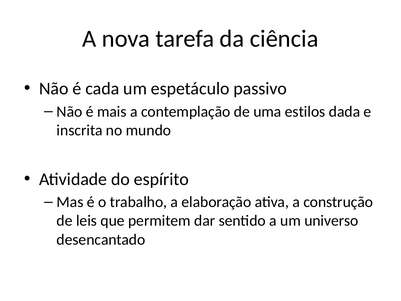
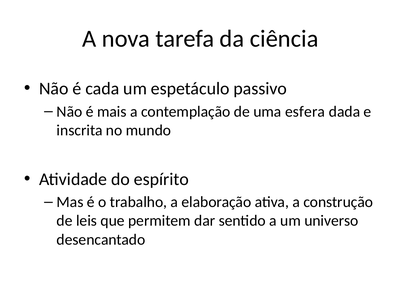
estilos: estilos -> esfera
